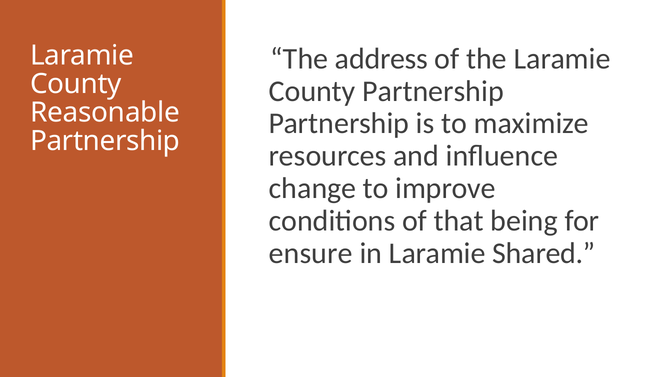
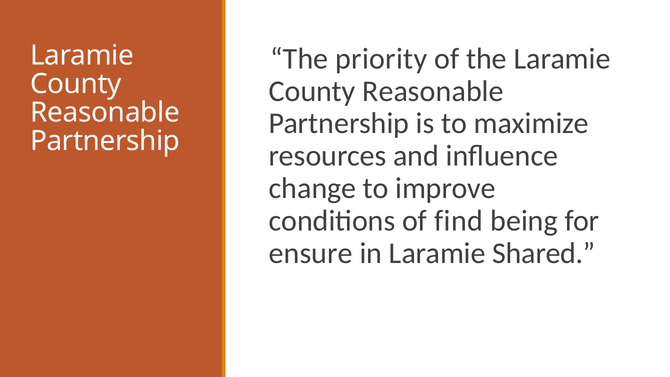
address: address -> priority
Partnership at (433, 91): Partnership -> Reasonable
that: that -> find
